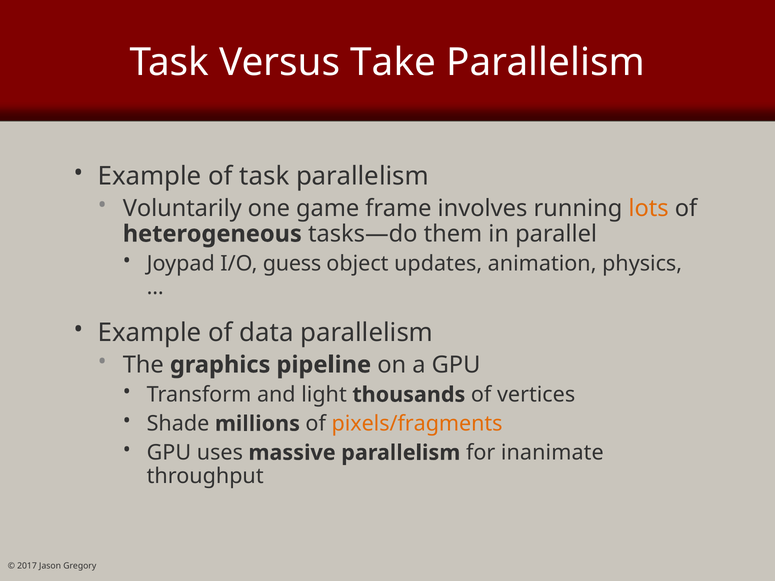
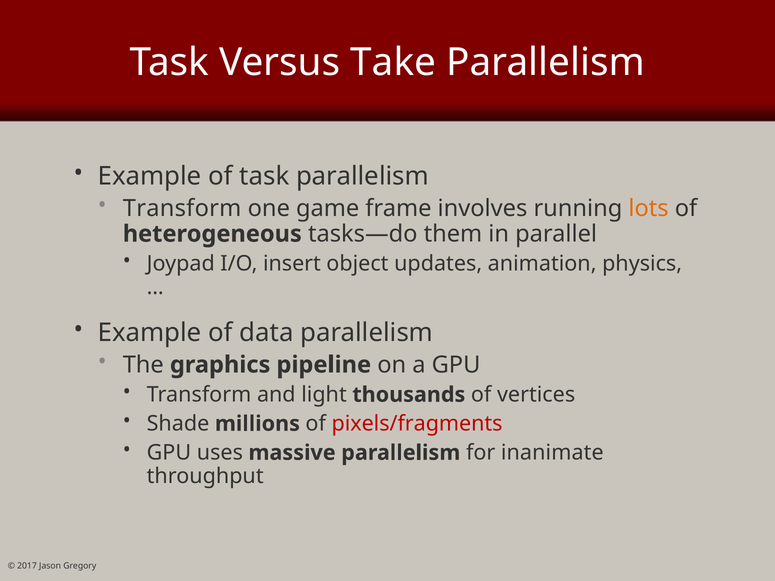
Voluntarily at (182, 208): Voluntarily -> Transform
guess: guess -> insert
pixels/fragments colour: orange -> red
